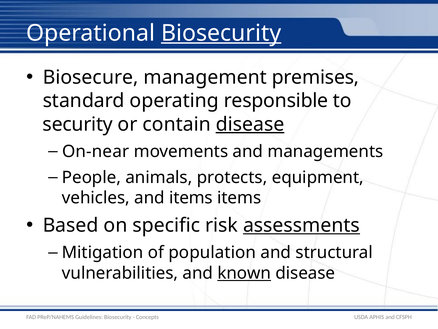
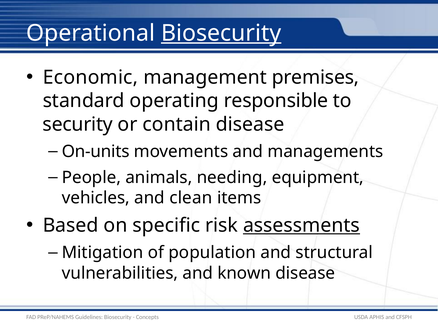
Biosecure: Biosecure -> Economic
disease at (250, 124) underline: present -> none
On-near: On-near -> On-units
protects: protects -> needing
and items: items -> clean
known underline: present -> none
